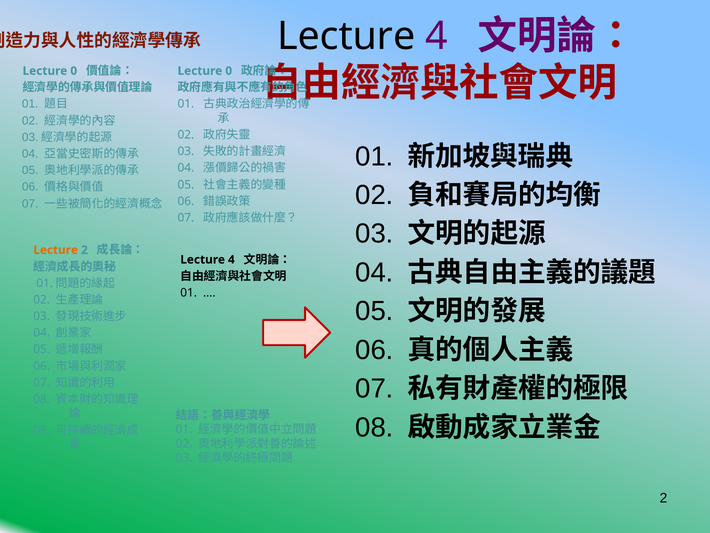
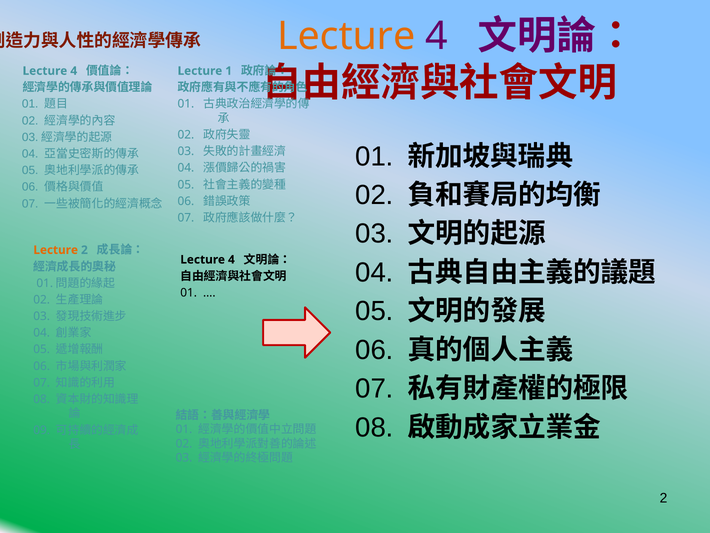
Lecture at (346, 36) colour: black -> orange
0 at (74, 71): 0 -> 4
0 at (229, 71): 0 -> 1
